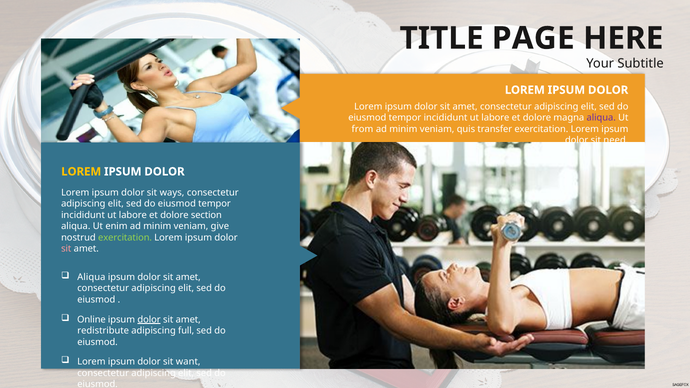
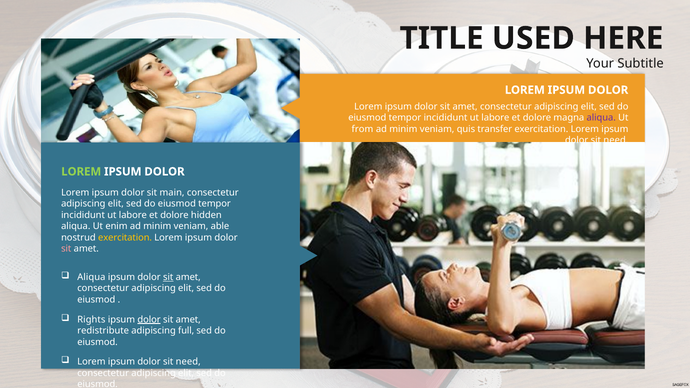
PAGE: PAGE -> USED
LOREM at (81, 172) colour: yellow -> light green
ways: ways -> main
section: section -> hidden
give: give -> able
exercitation at (125, 238) colour: light green -> yellow
sit at (168, 277) underline: none -> present
Online: Online -> Rights
want at (188, 362): want -> need
